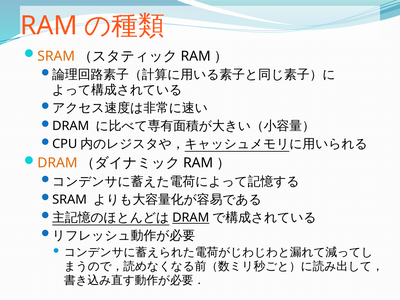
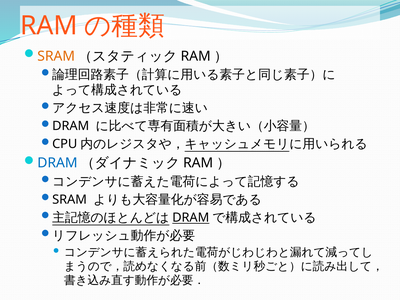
DRAM at (57, 163) colour: orange -> blue
